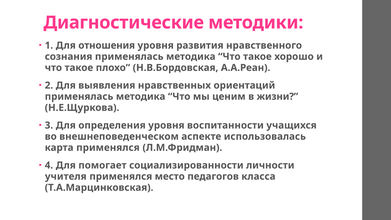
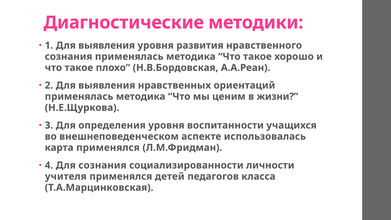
1 Для отношения: отношения -> выявления
Для помогает: помогает -> сознания
место: место -> детей
